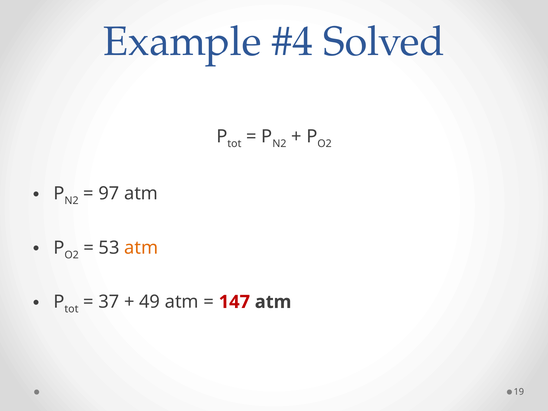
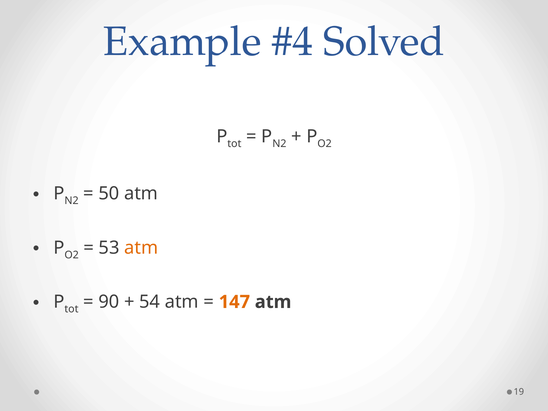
97: 97 -> 50
37: 37 -> 90
49: 49 -> 54
147 colour: red -> orange
